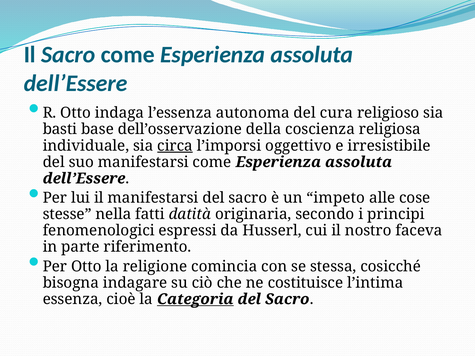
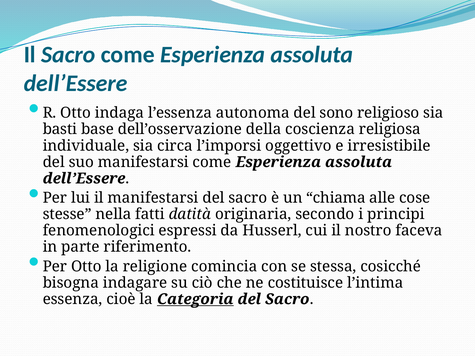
cura: cura -> sono
circa underline: present -> none
impeto: impeto -> chiama
